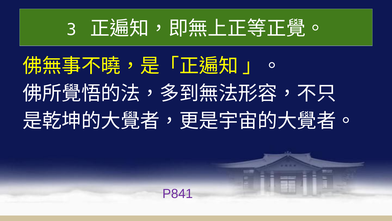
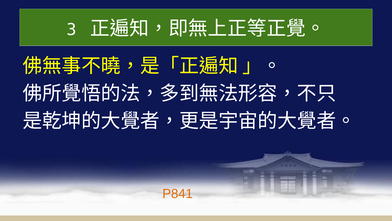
P841 colour: purple -> orange
